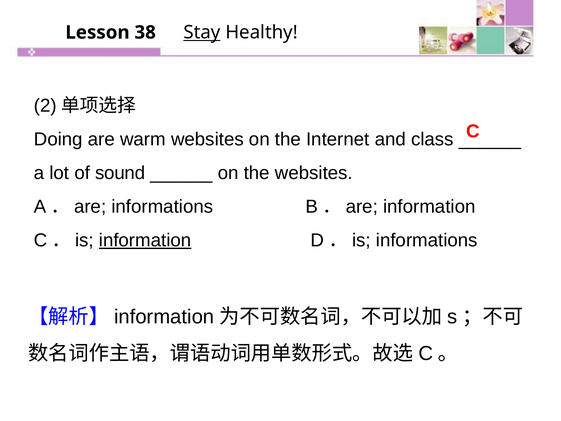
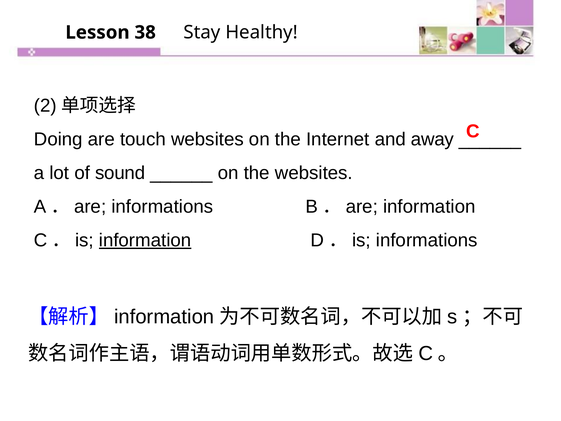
Stay underline: present -> none
warm: warm -> touch
class: class -> away
